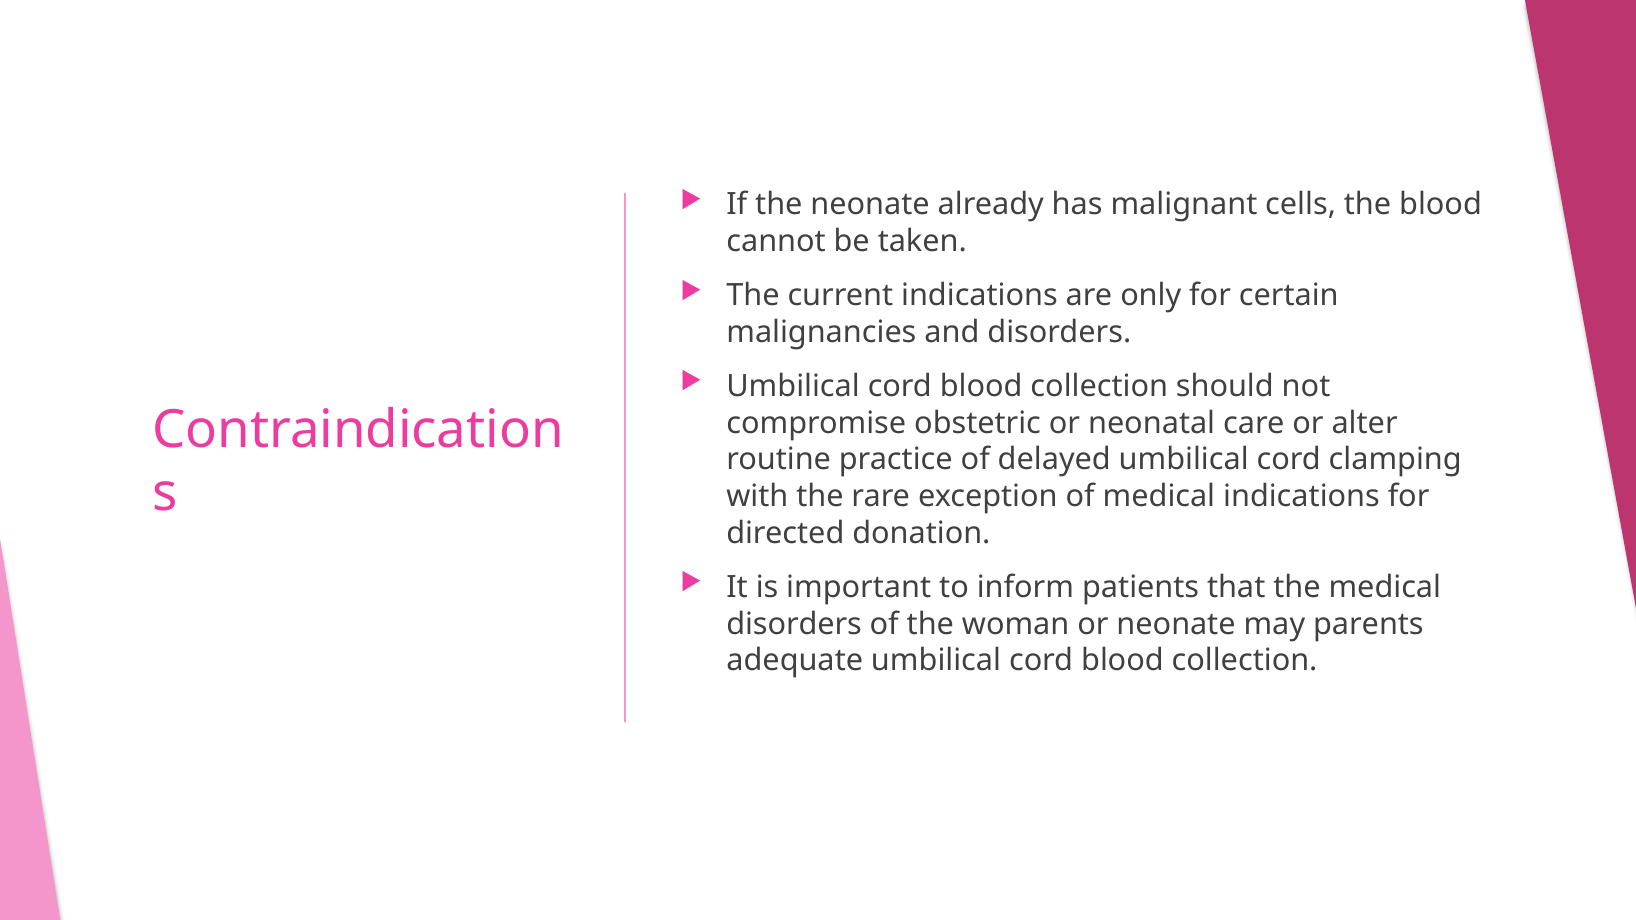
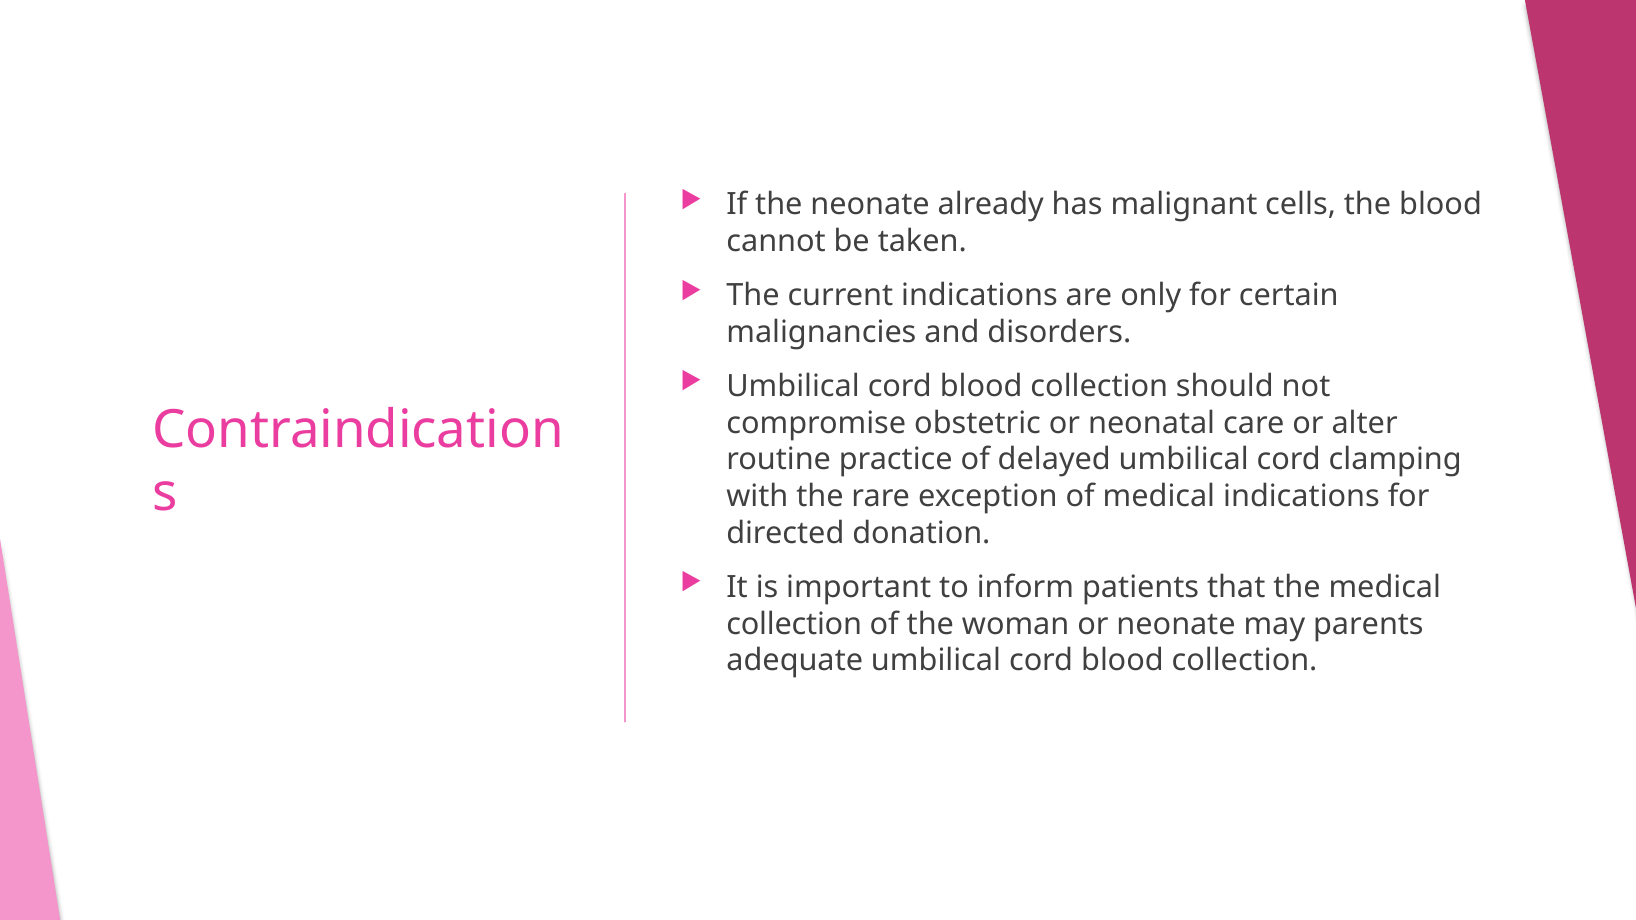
disorders at (794, 624): disorders -> collection
